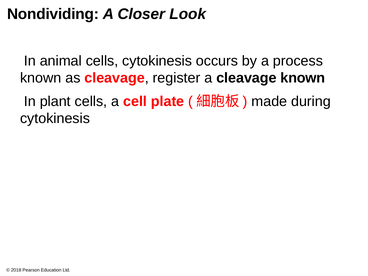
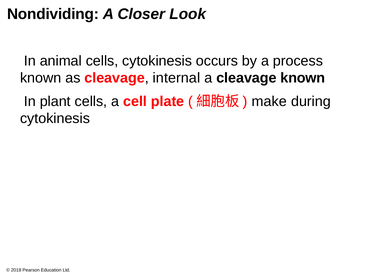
register: register -> internal
made: made -> make
